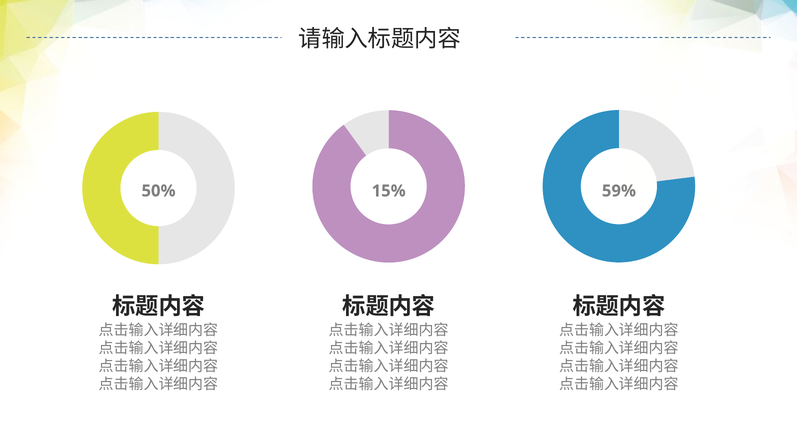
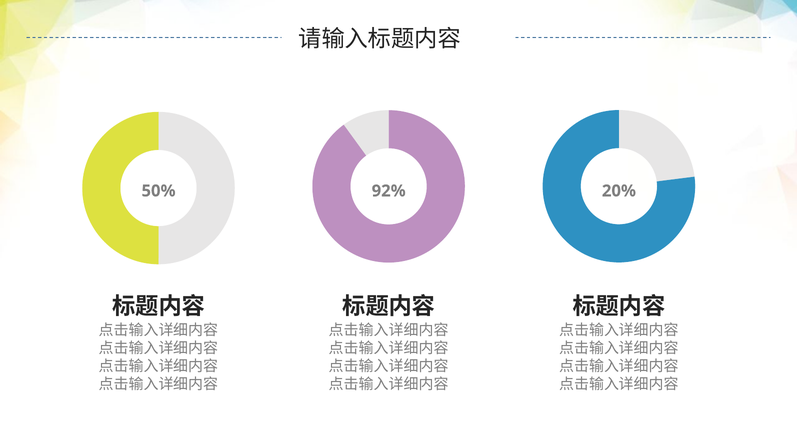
15%: 15% -> 92%
59%: 59% -> 20%
